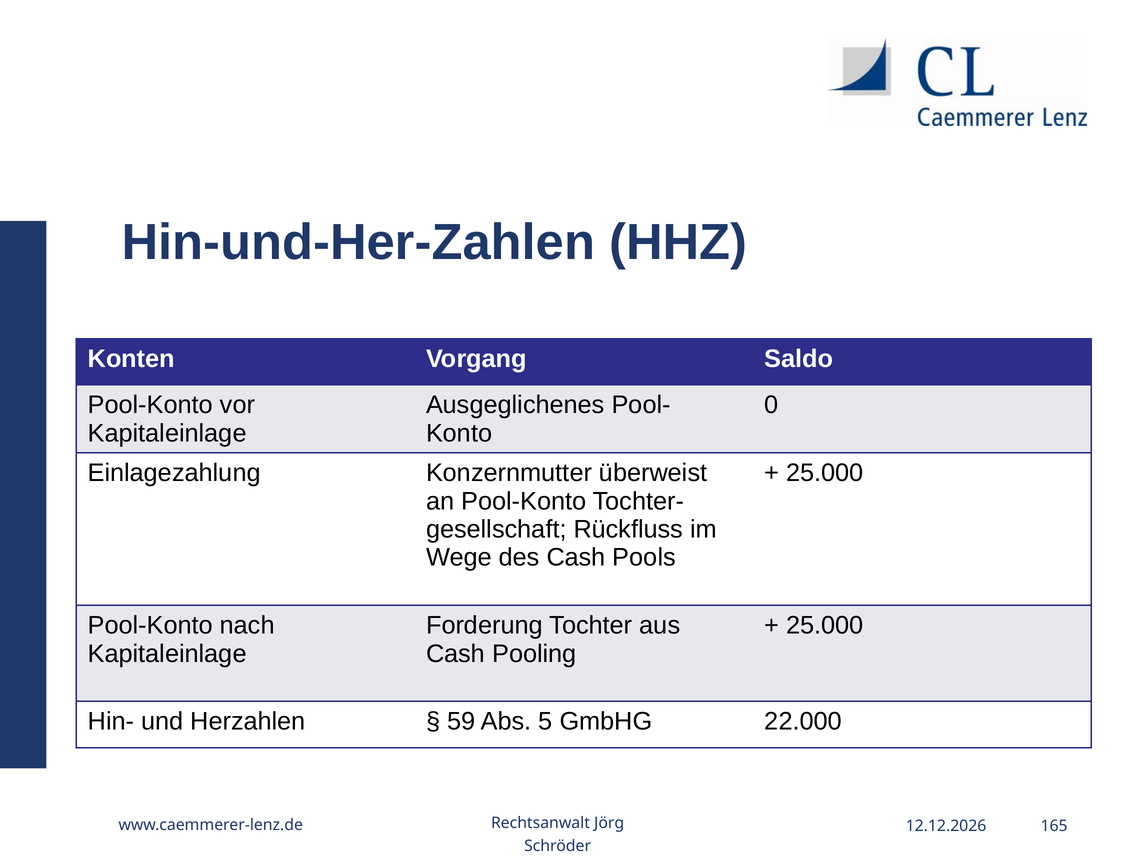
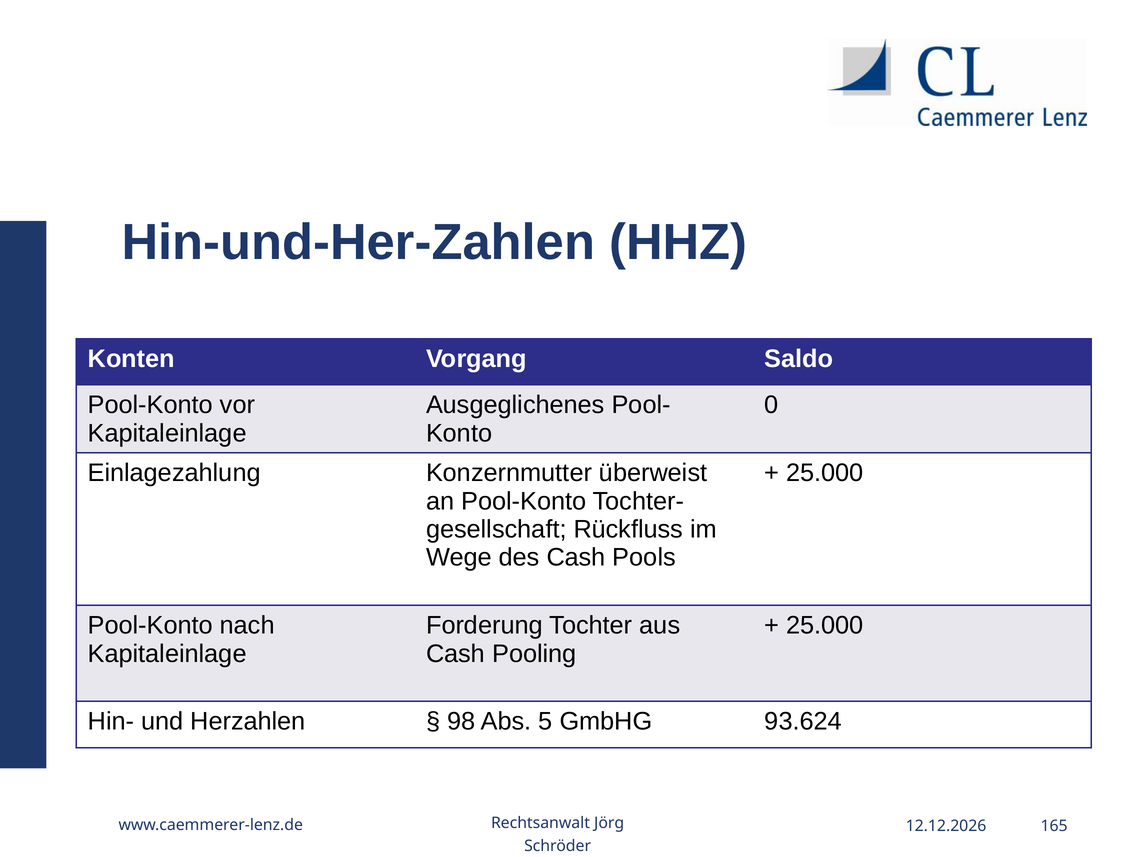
59: 59 -> 98
22.000: 22.000 -> 93.624
